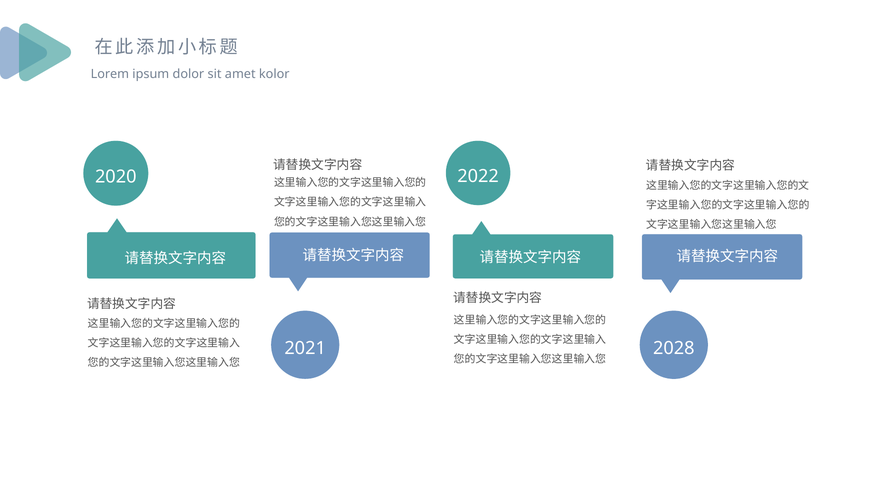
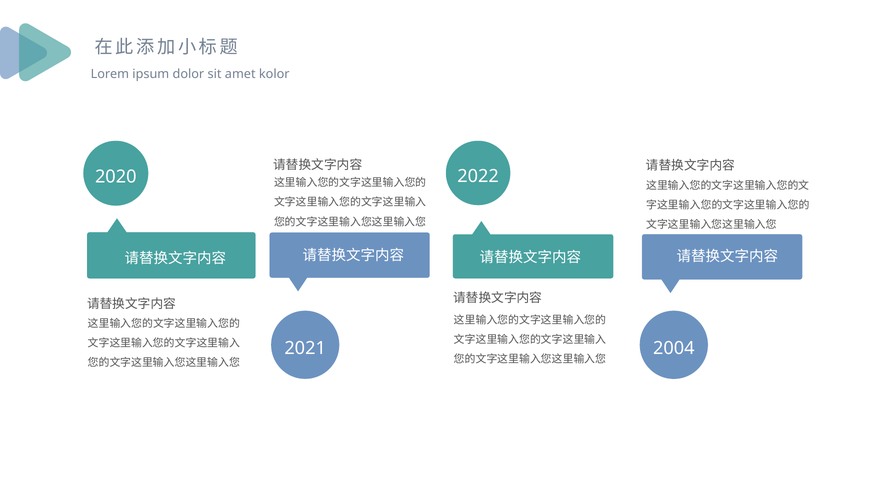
2028: 2028 -> 2004
